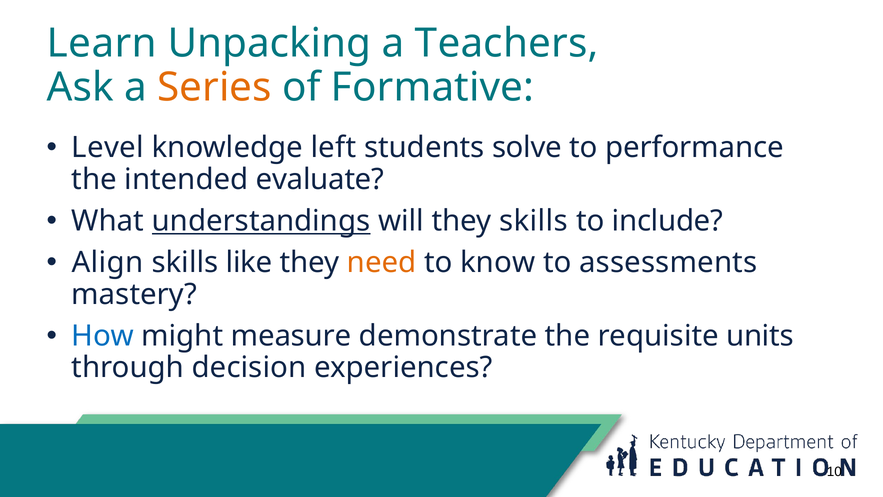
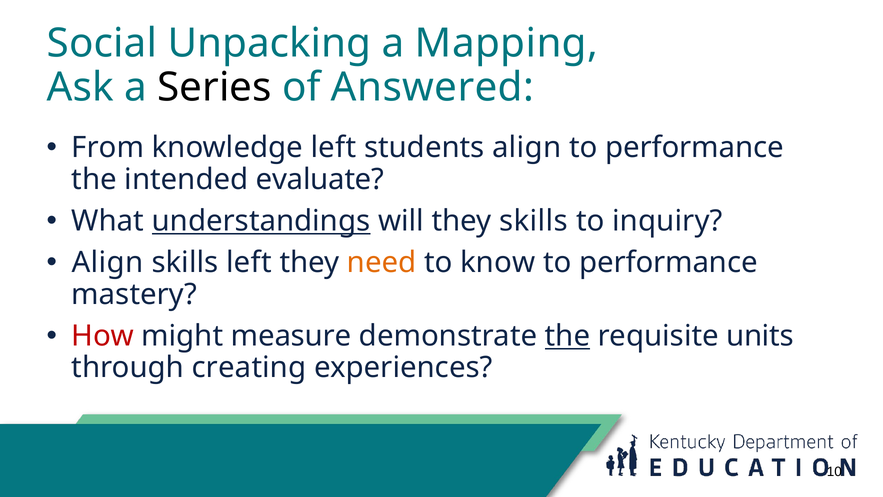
Learn: Learn -> Social
Teachers: Teachers -> Mapping
Series colour: orange -> black
Formative: Formative -> Answered
Level: Level -> From
students solve: solve -> align
include: include -> inquiry
skills like: like -> left
assessments at (668, 262): assessments -> performance
How colour: blue -> red
the at (568, 336) underline: none -> present
decision: decision -> creating
